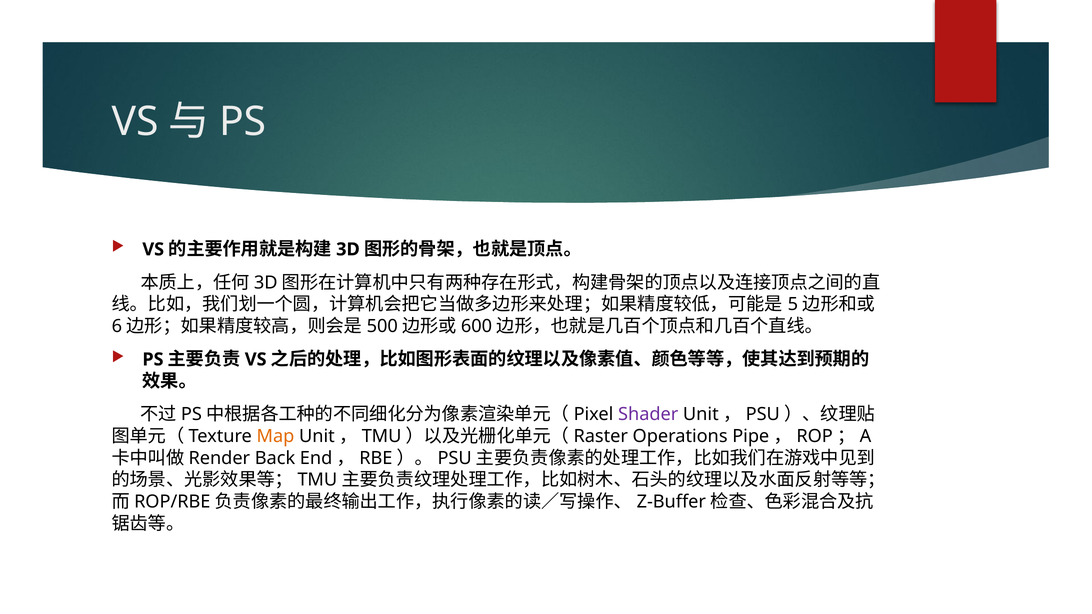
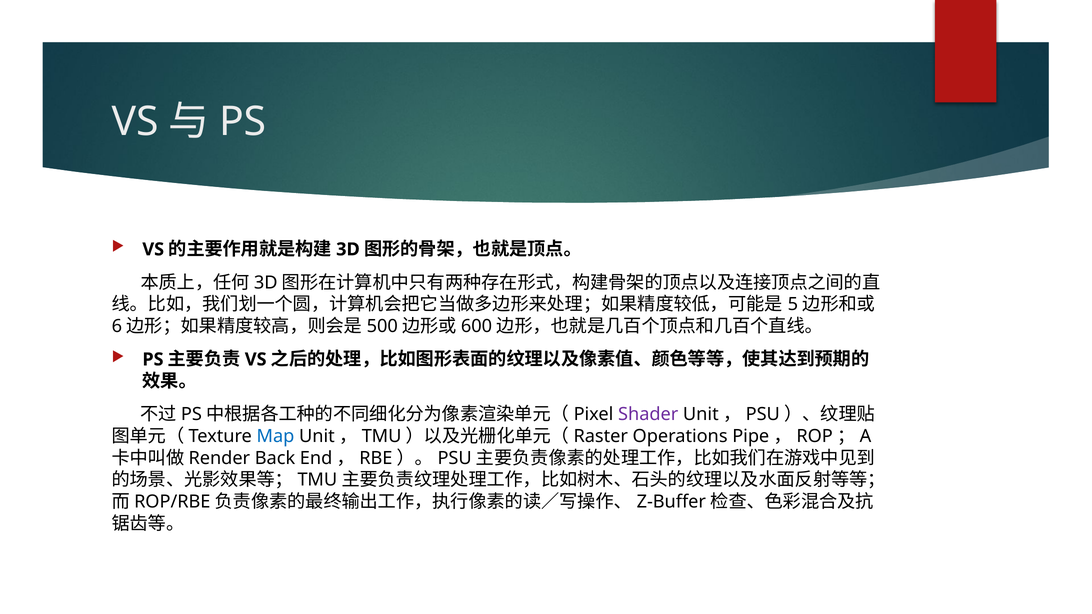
Map colour: orange -> blue
